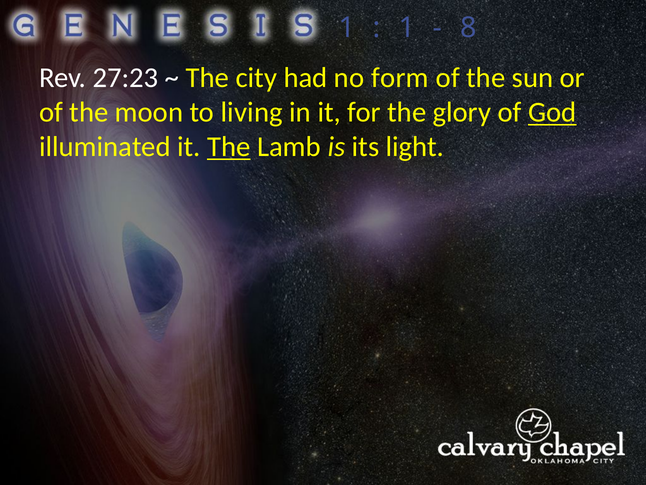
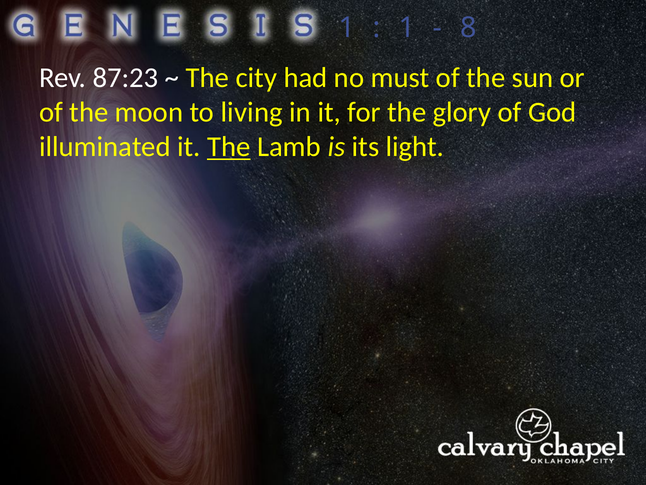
27:23: 27:23 -> 87:23
form: form -> must
God underline: present -> none
